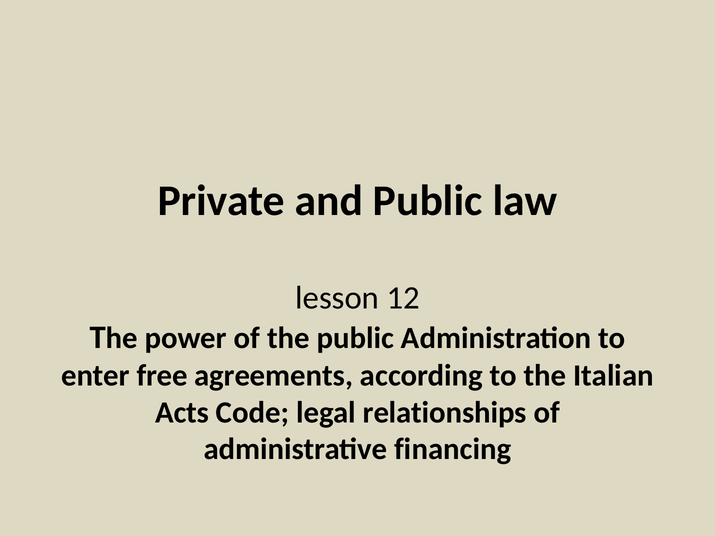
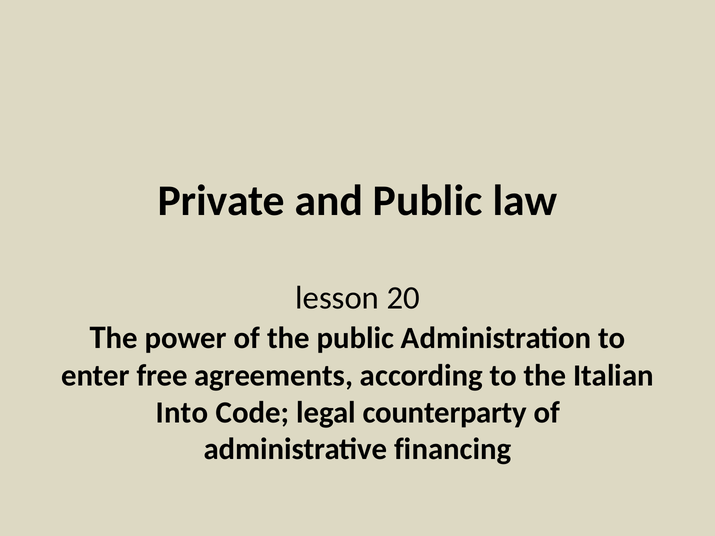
12: 12 -> 20
Acts: Acts -> Into
relationships: relationships -> counterparty
